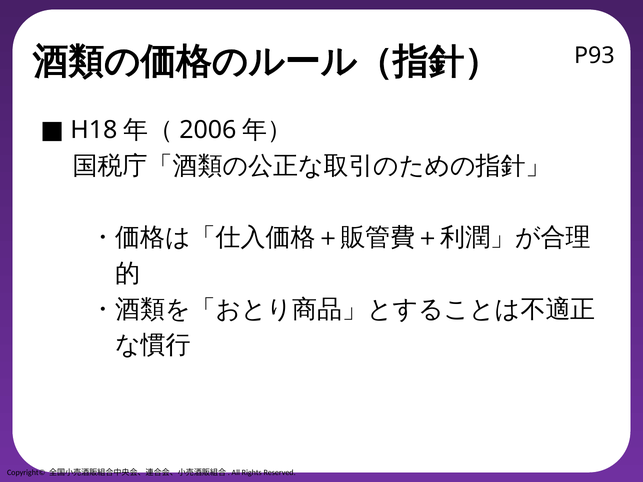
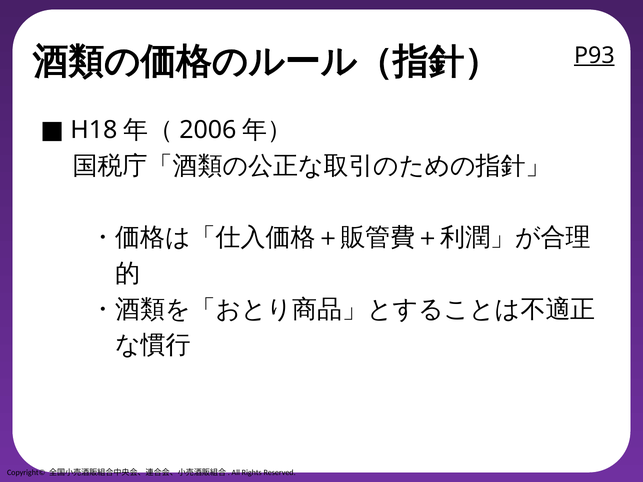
P93 underline: none -> present
